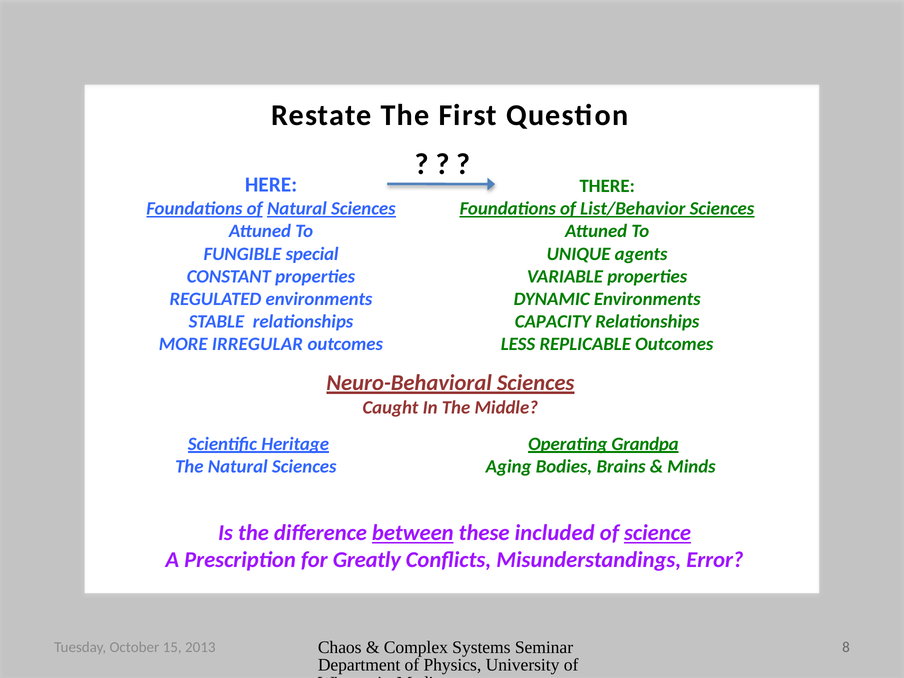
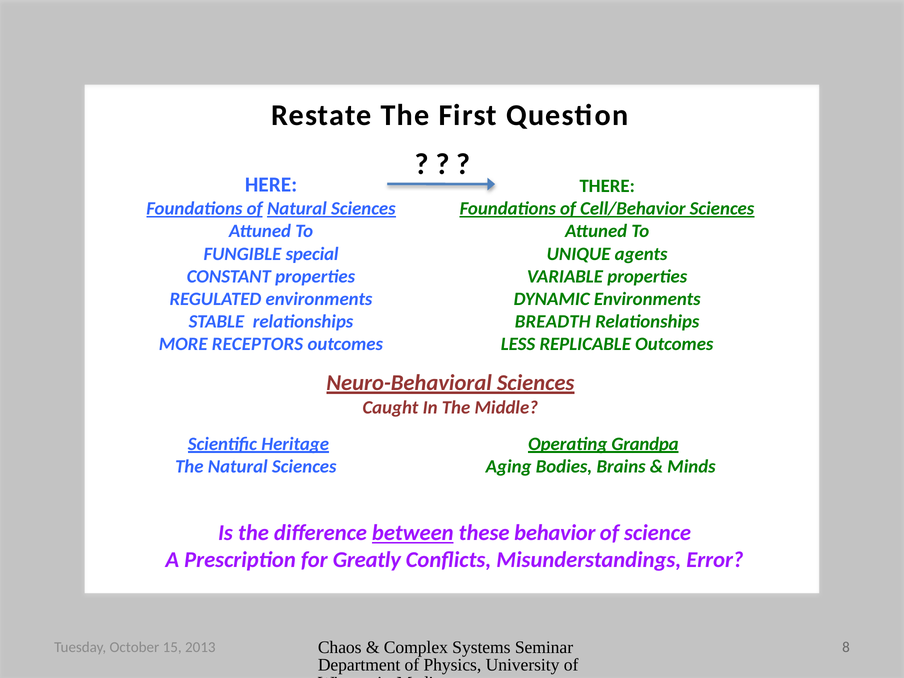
List/Behavior: List/Behavior -> Cell/Behavior
CAPACITY: CAPACITY -> BREADTH
IRREGULAR: IRREGULAR -> RECEPTORS
included: included -> behavior
science underline: present -> none
